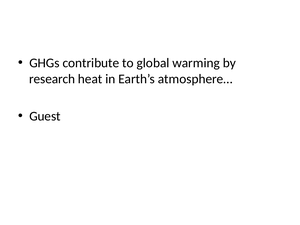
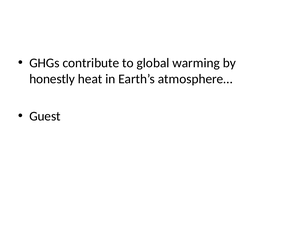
research: research -> honestly
